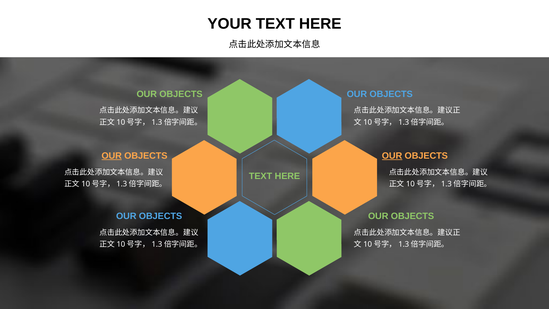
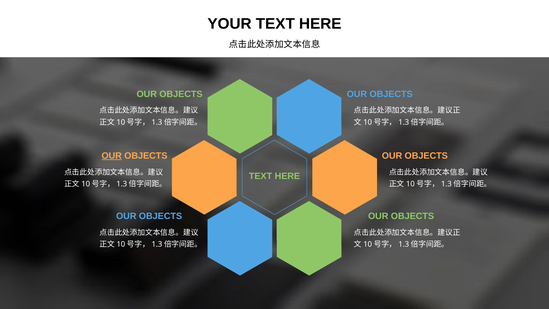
OUR at (392, 156) underline: present -> none
